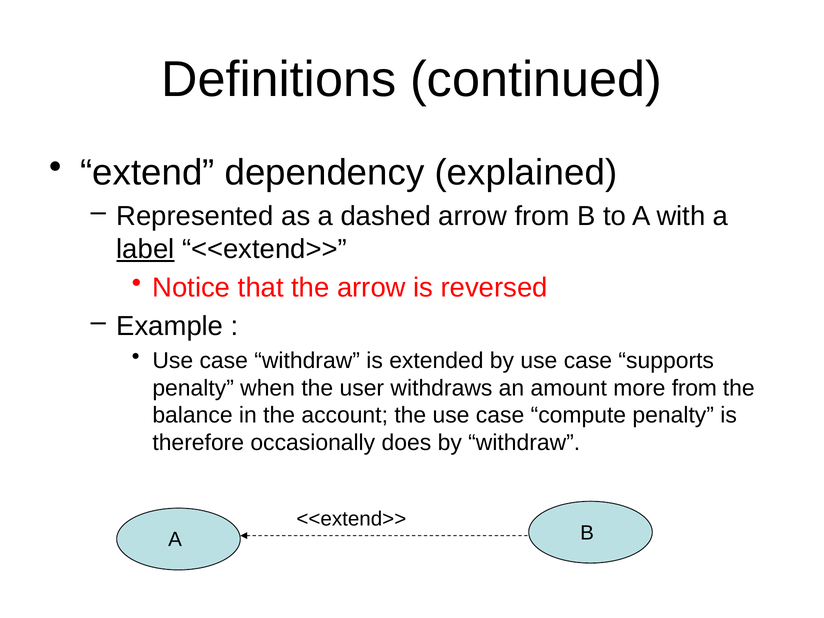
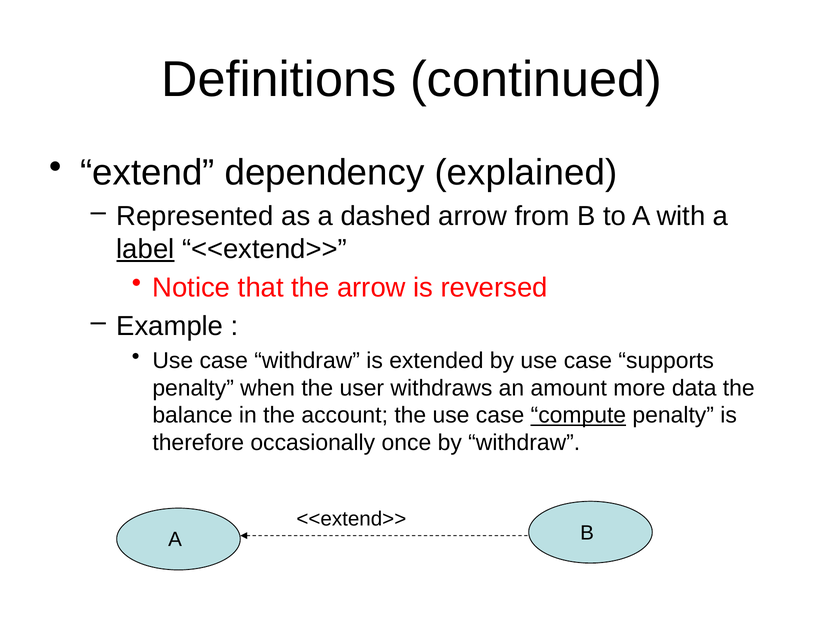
more from: from -> data
compute underline: none -> present
does: does -> once
